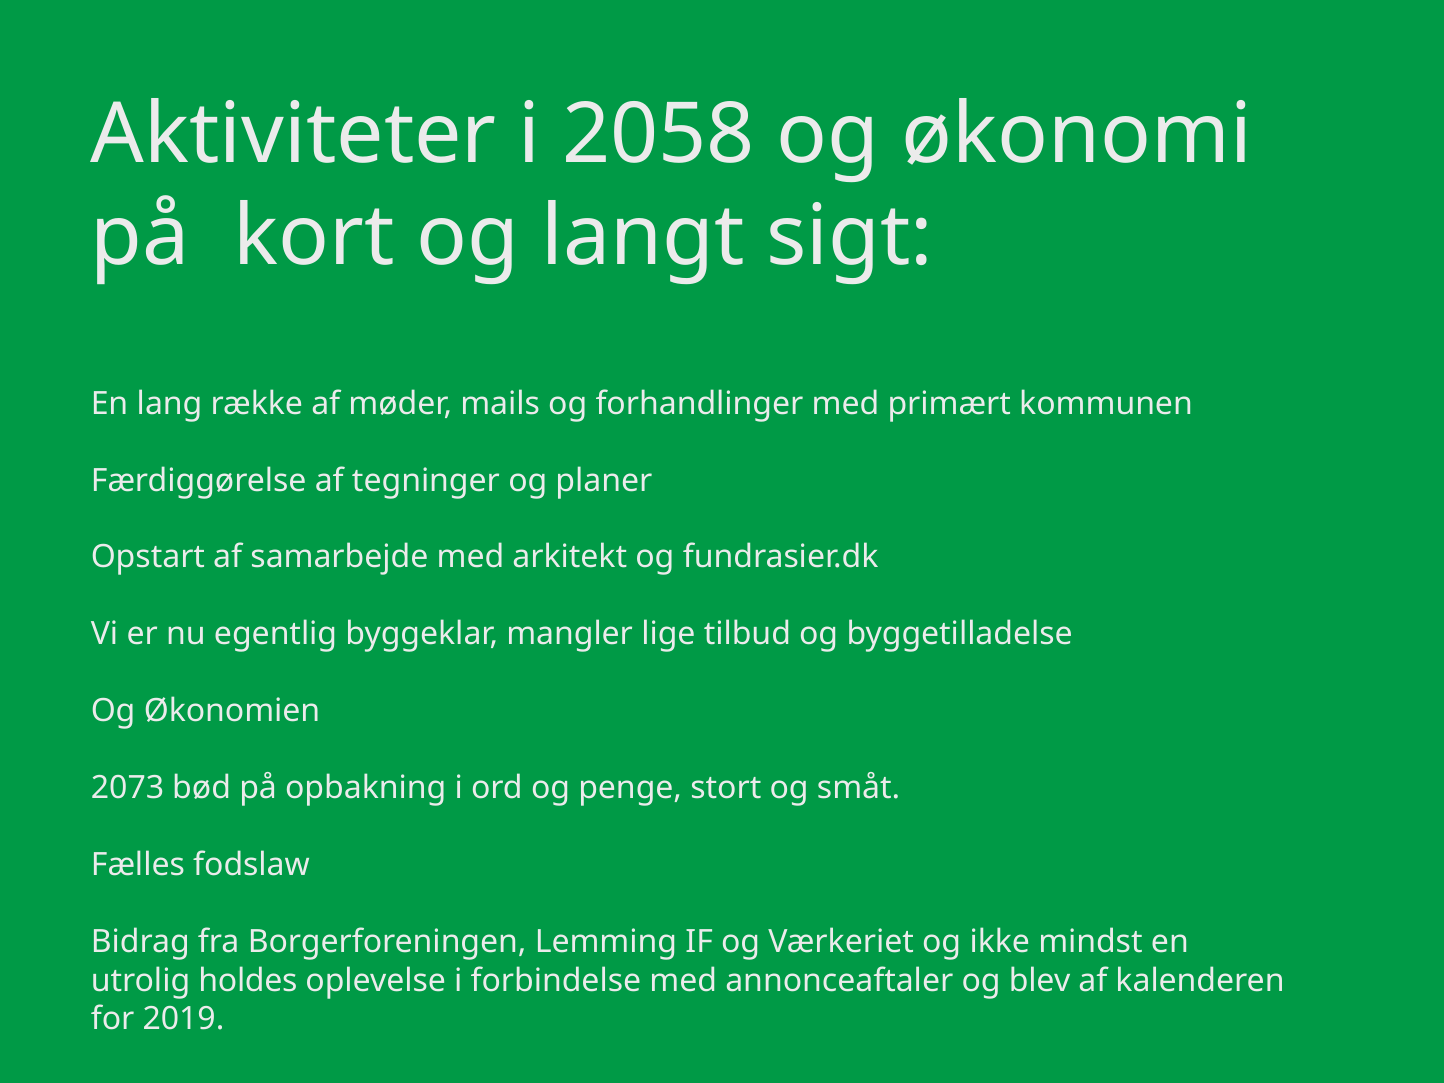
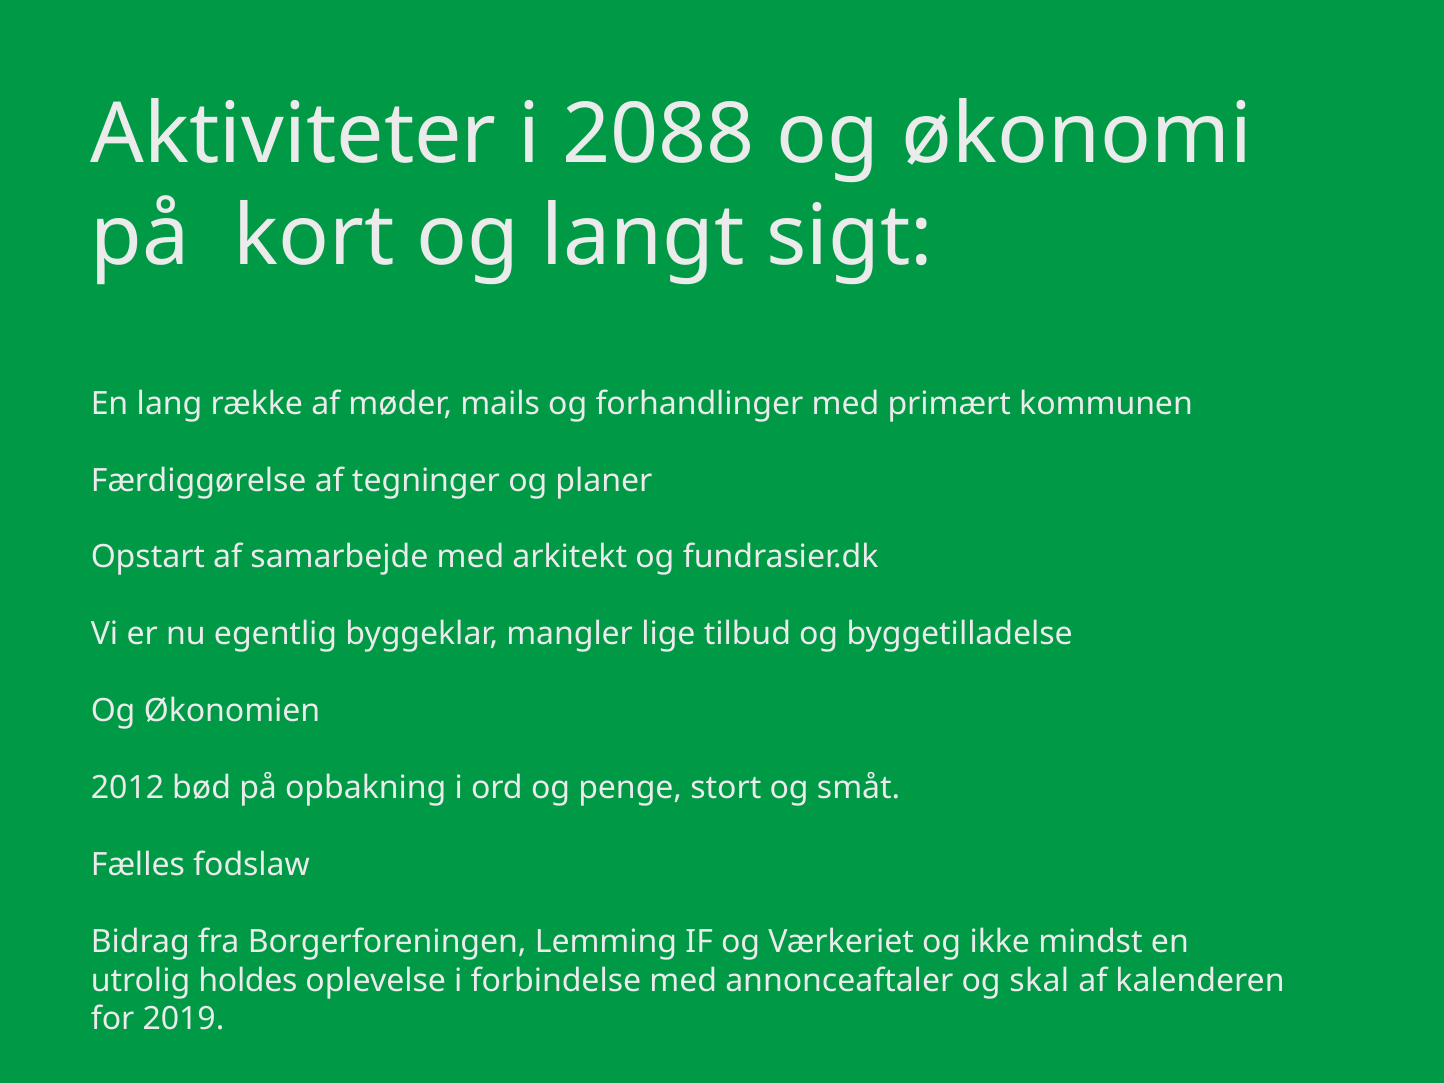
2058: 2058 -> 2088
2073: 2073 -> 2012
blev: blev -> skal
